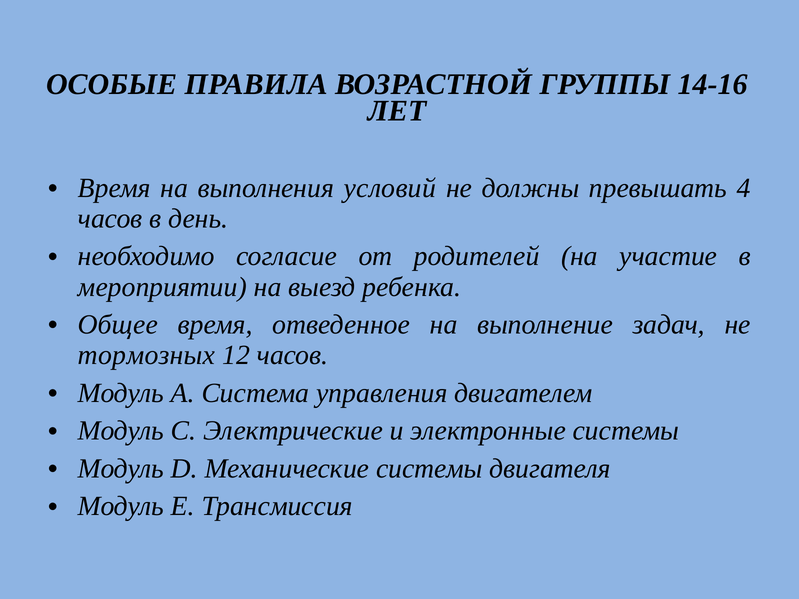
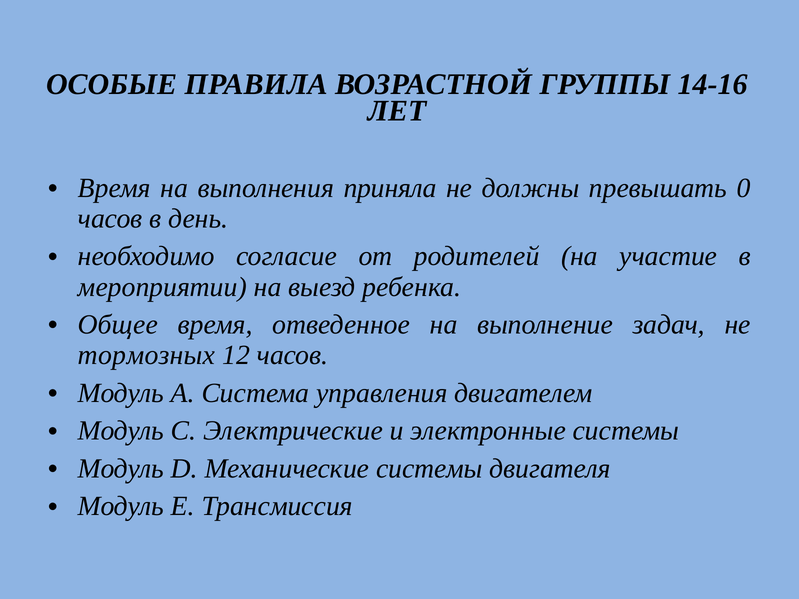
условий: условий -> приняла
4: 4 -> 0
